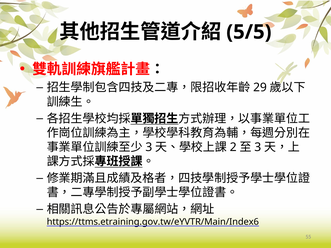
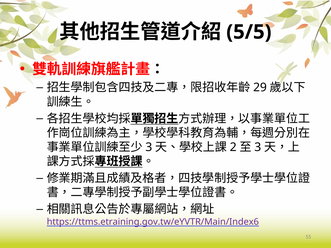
https://ttms.etraining.gov.tw/eYVTR/Main/Index6 colour: black -> purple
